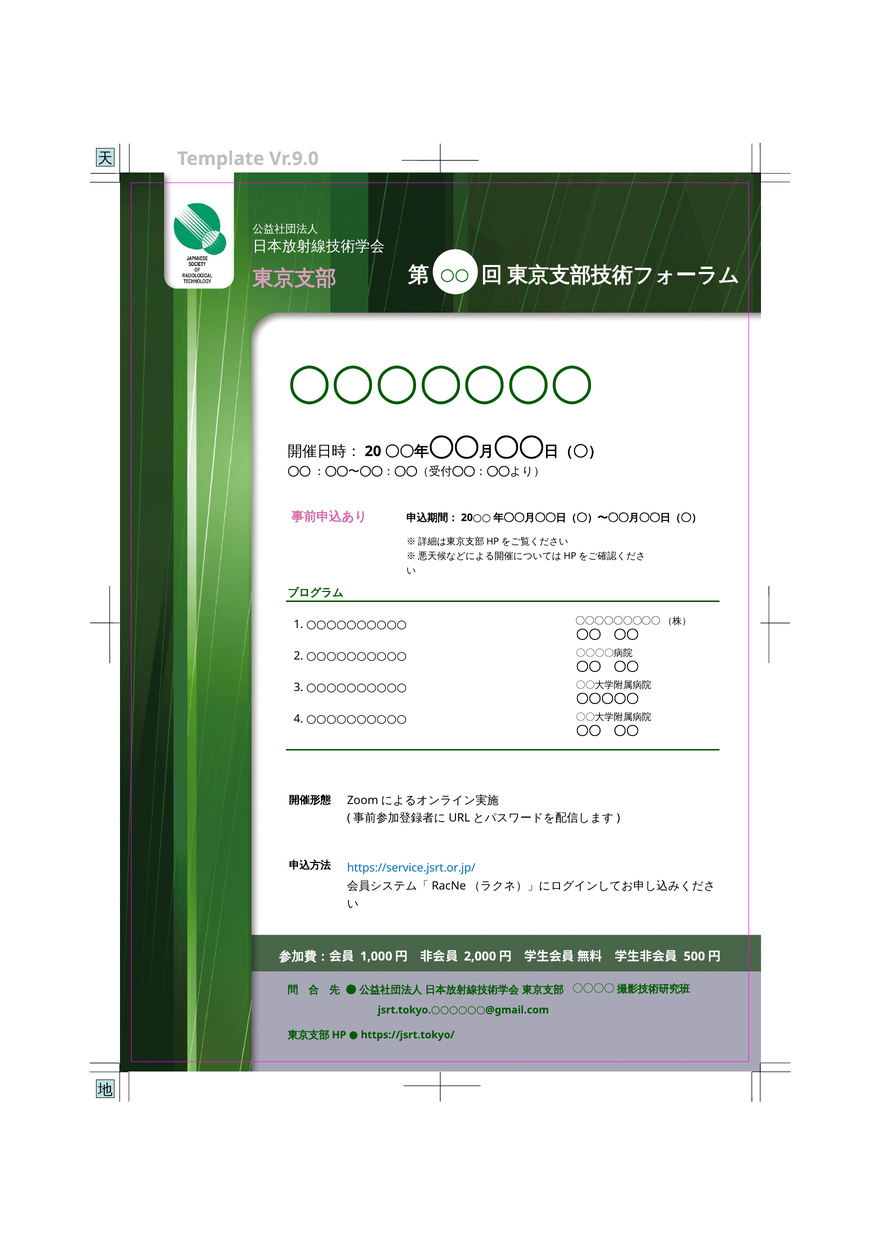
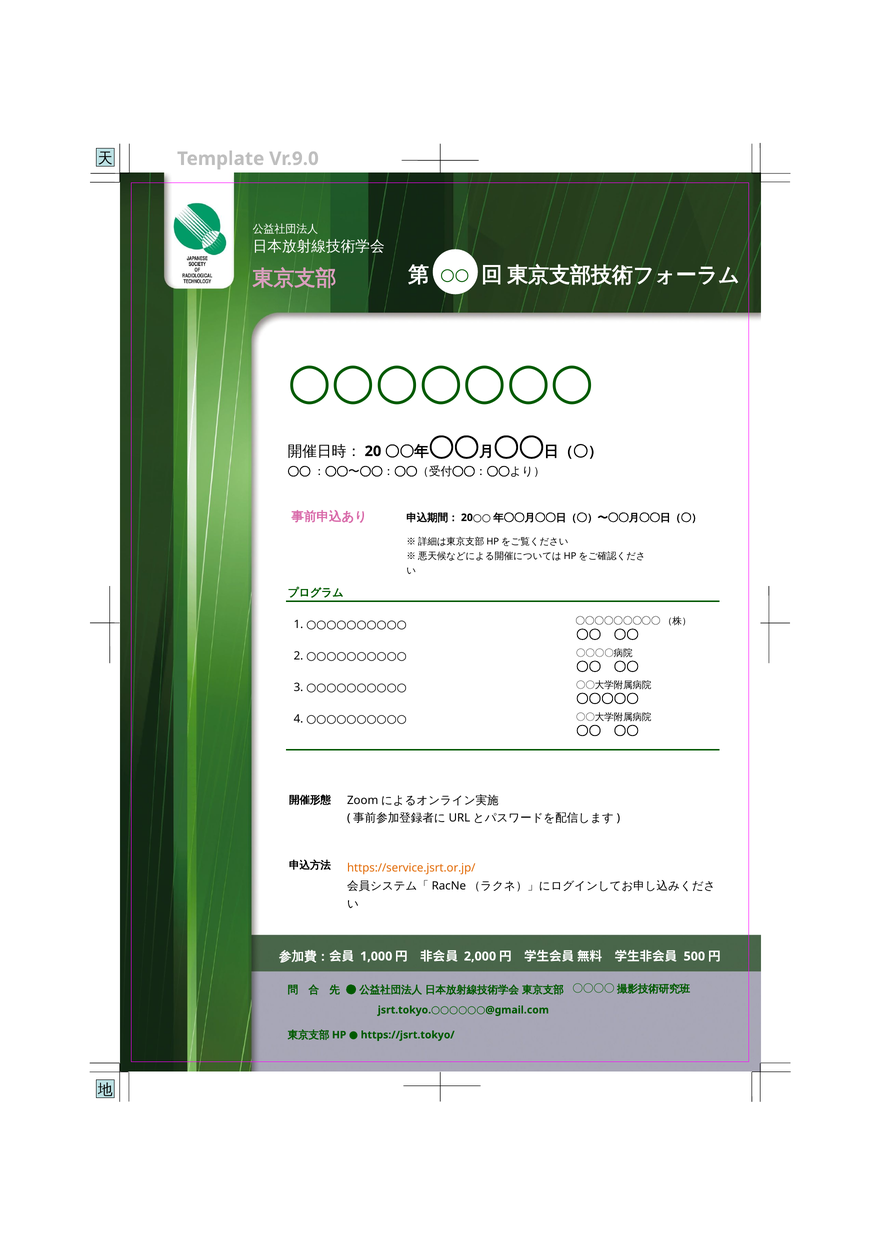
https://service.jsrt.or.jp/ colour: blue -> orange
